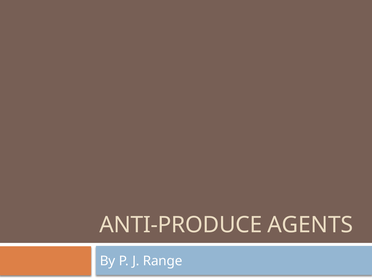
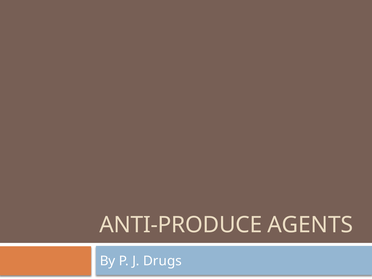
Range: Range -> Drugs
